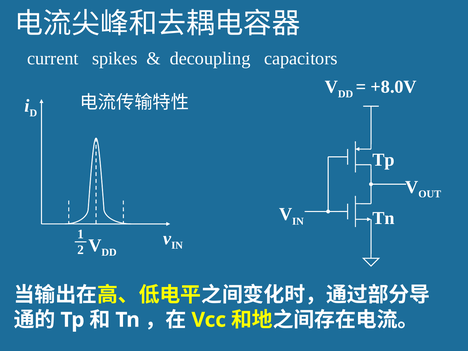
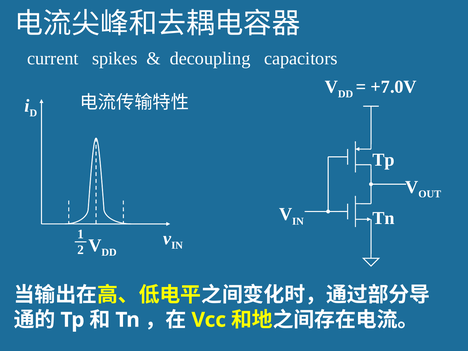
+8.0V: +8.0V -> +7.0V
